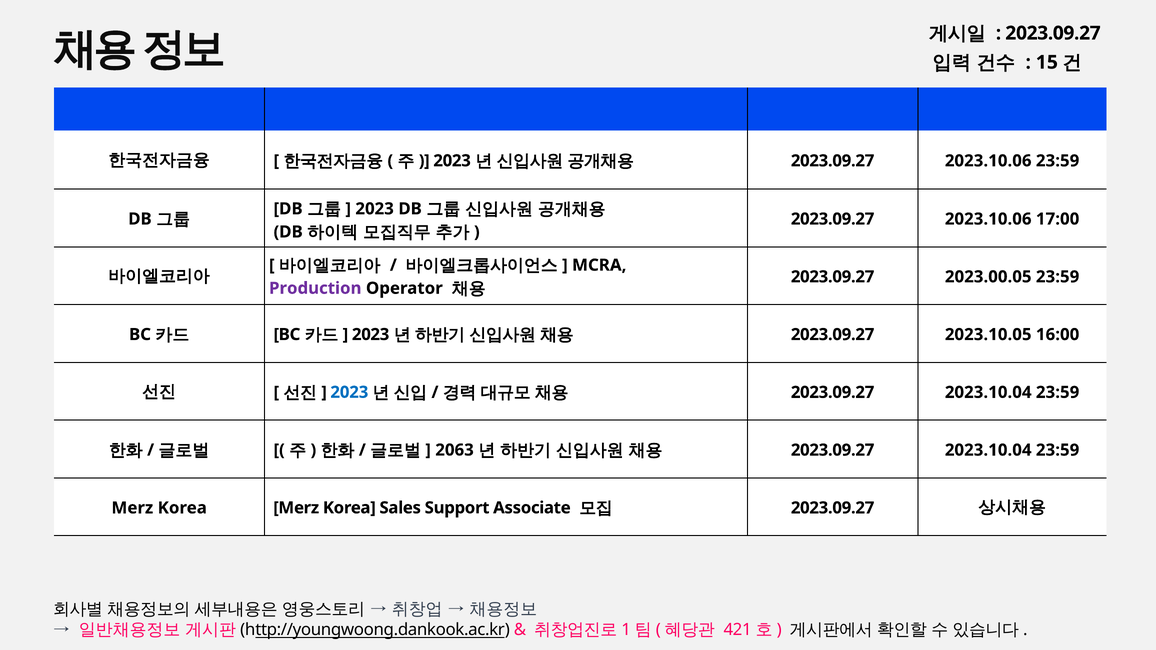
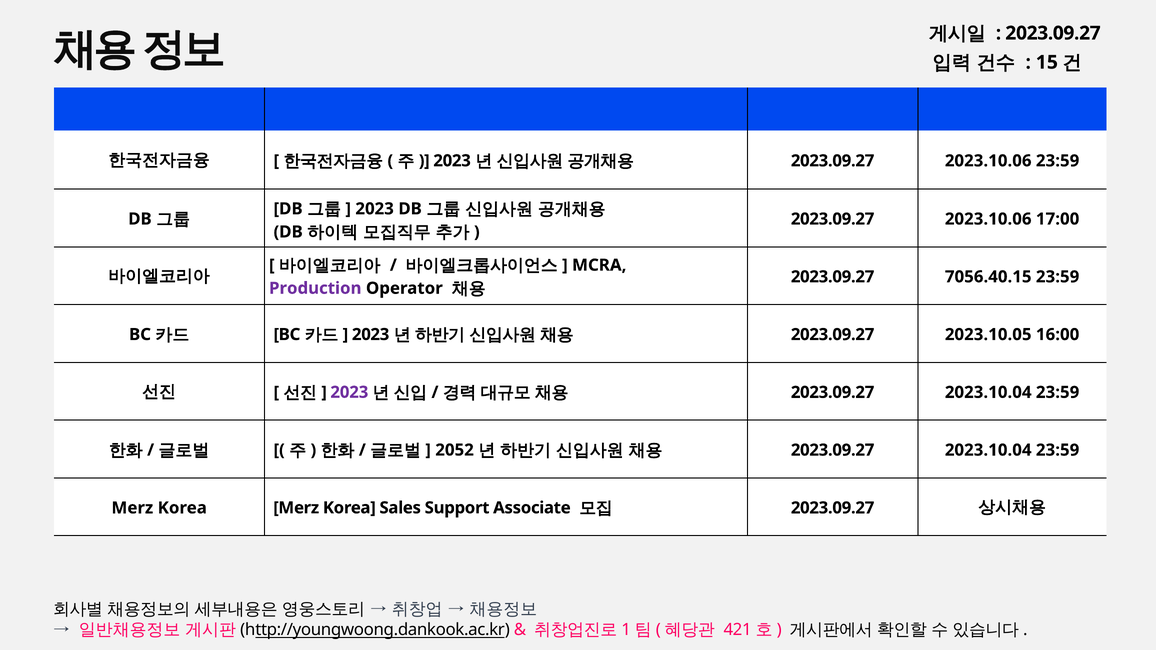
2023.00.05: 2023.00.05 -> 7056.40.15
2023 at (349, 392) colour: blue -> purple
2063: 2063 -> 2052
